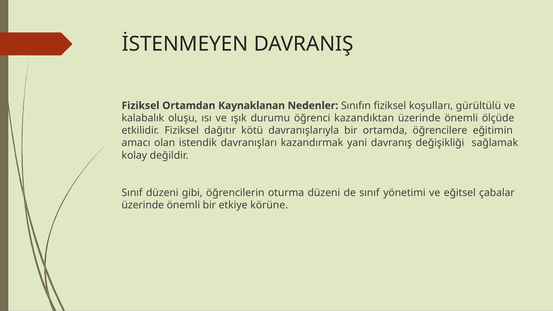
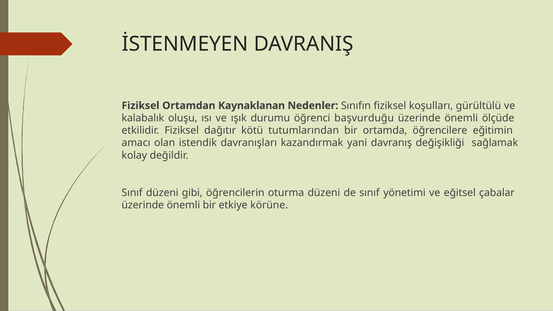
kazandıktan: kazandıktan -> başvurduğu
davranışlarıyla: davranışlarıyla -> tutumlarından
